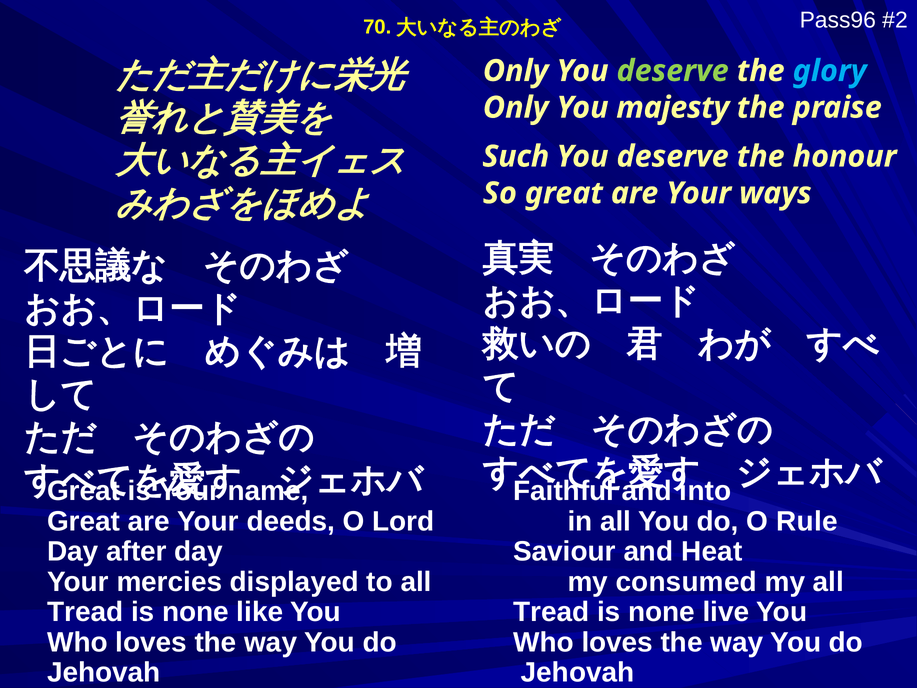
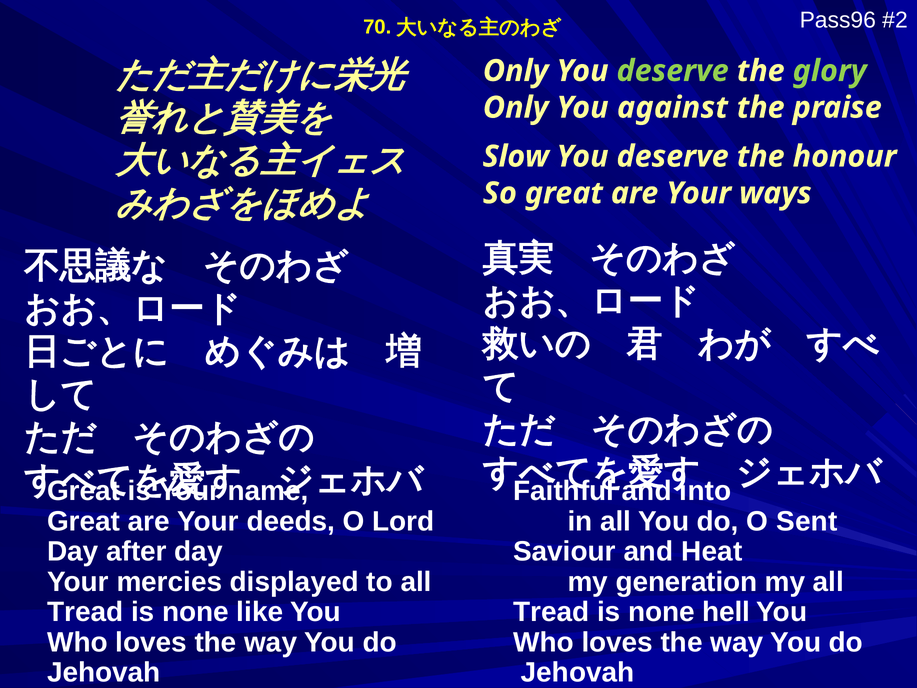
glory colour: light blue -> light green
majesty: majesty -> against
Such: Such -> Slow
Rule: Rule -> Sent
consumed: consumed -> generation
live: live -> hell
